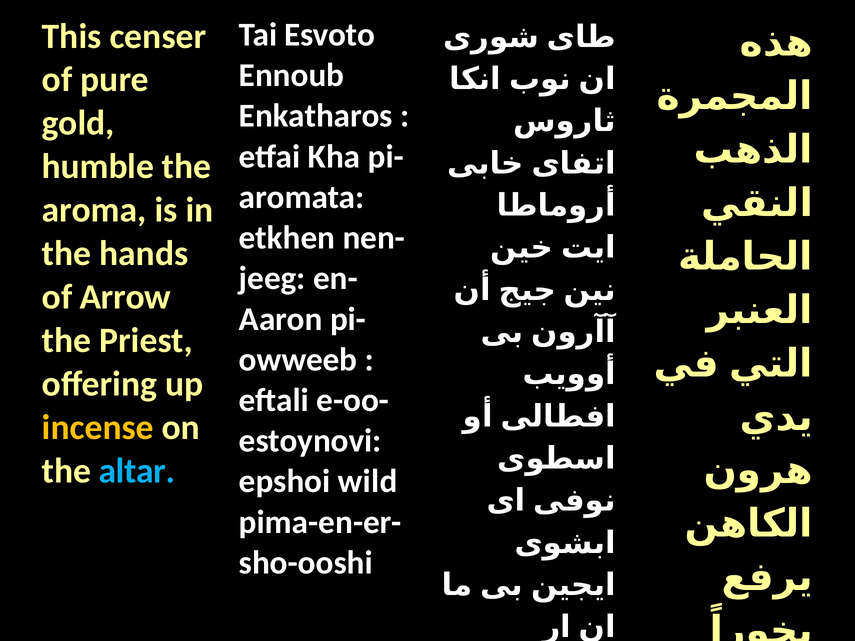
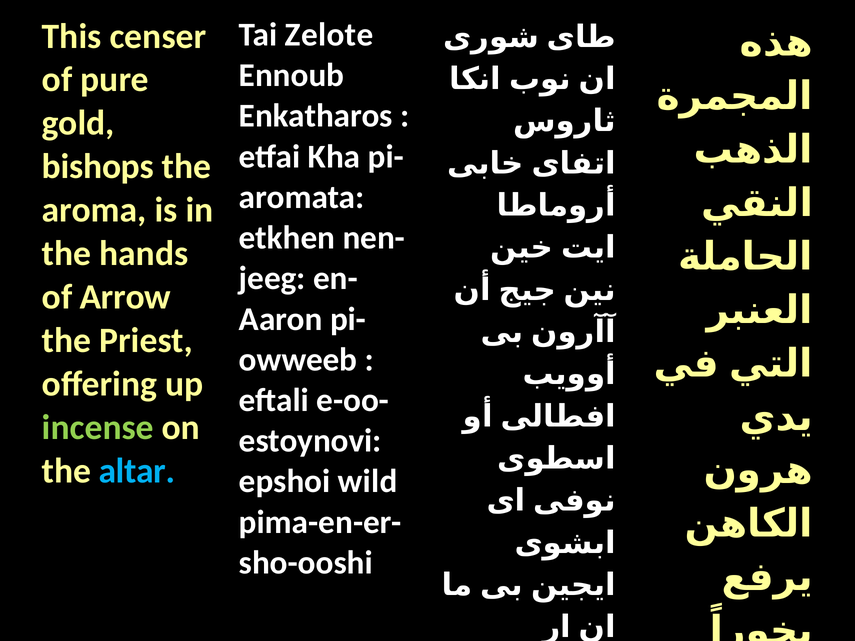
Esvoto: Esvoto -> Zelote
humble: humble -> bishops
incense colour: yellow -> light green
